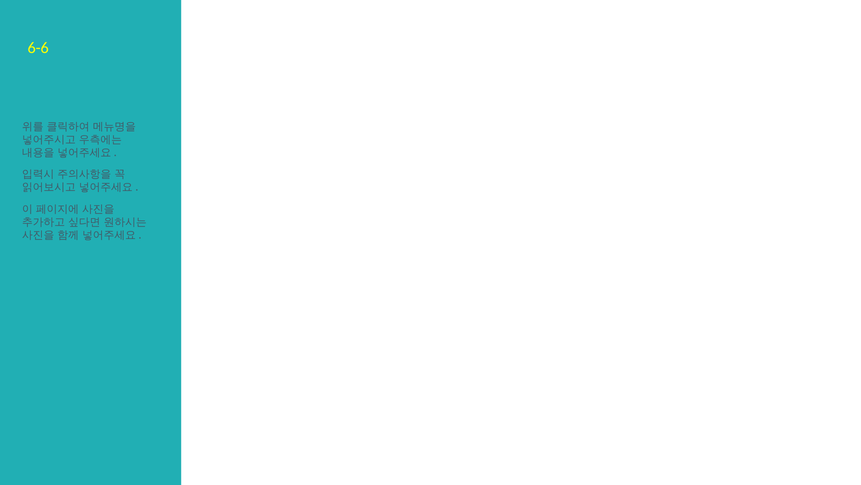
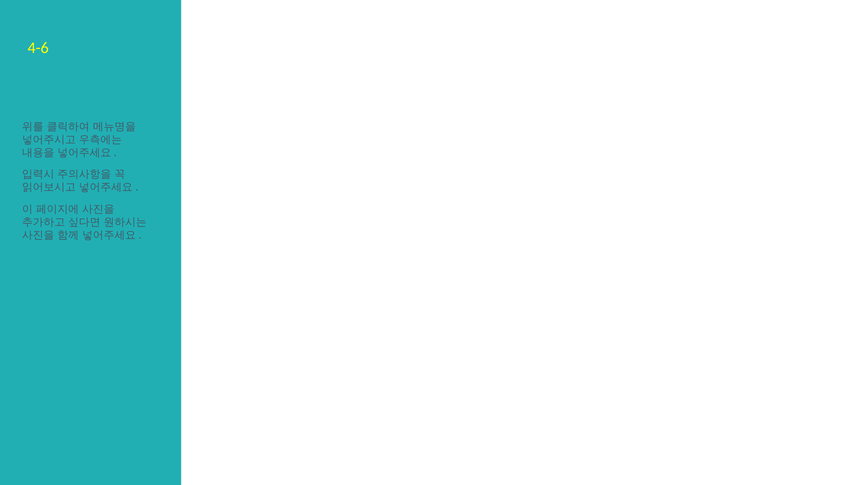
6-6: 6-6 -> 4-6
